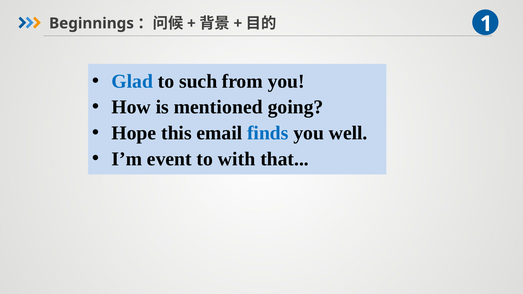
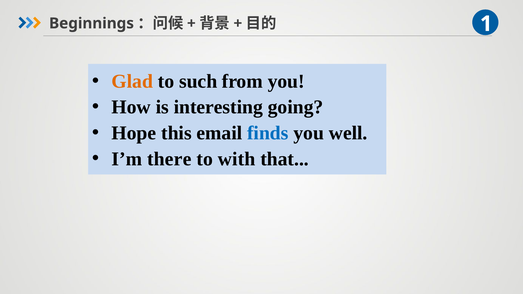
Glad colour: blue -> orange
mentioned: mentioned -> interesting
event: event -> there
